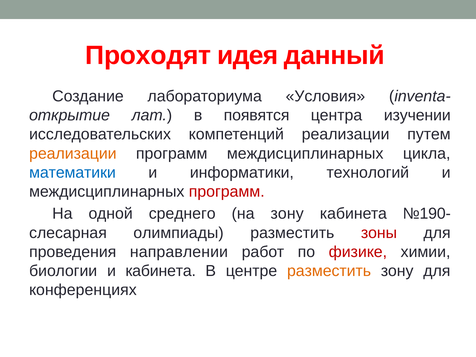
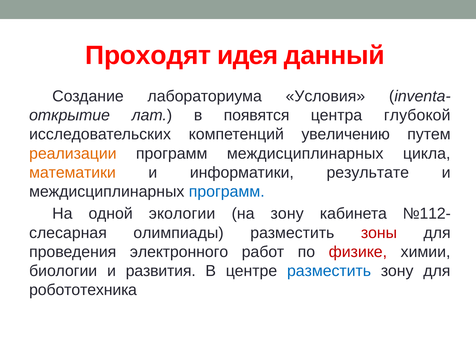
изучении: изучении -> глубокой
компетенций реализации: реализации -> увеличению
математики colour: blue -> orange
технологий: технологий -> результате
программ at (227, 192) colour: red -> blue
среднего: среднего -> экологии
№190-: №190- -> №112-
направлении: направлении -> электронного
и кабинета: кабинета -> развития
разместить at (329, 271) colour: orange -> blue
конференциях: конференциях -> робототехника
